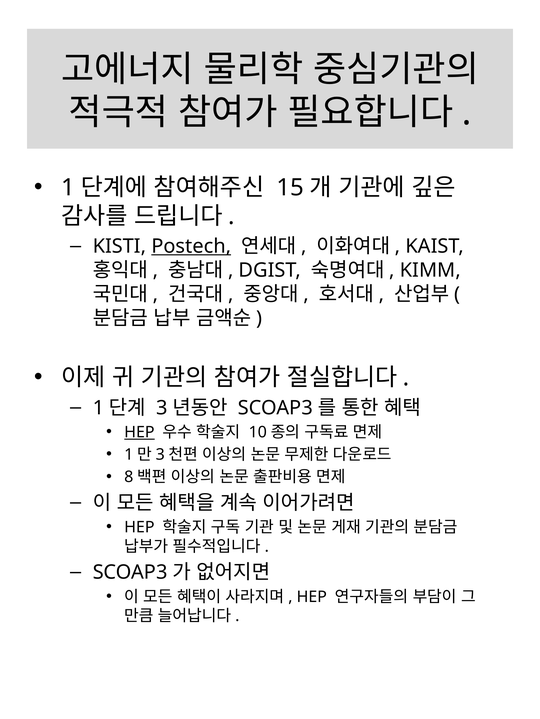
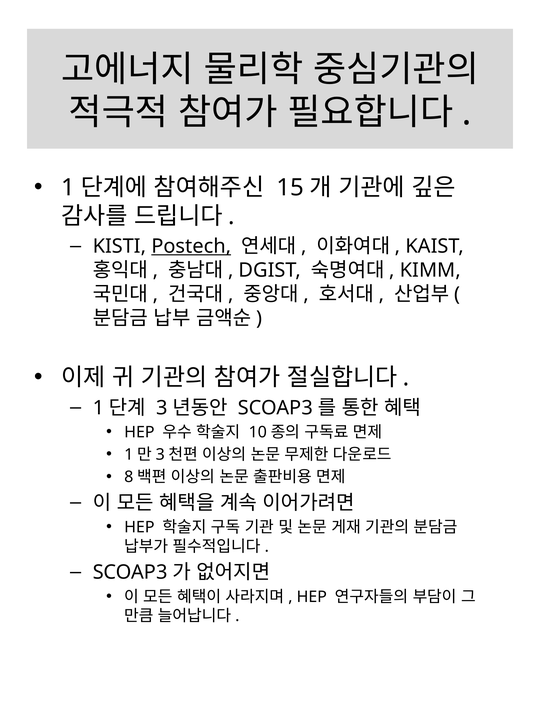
HEP at (139, 433) underline: present -> none
